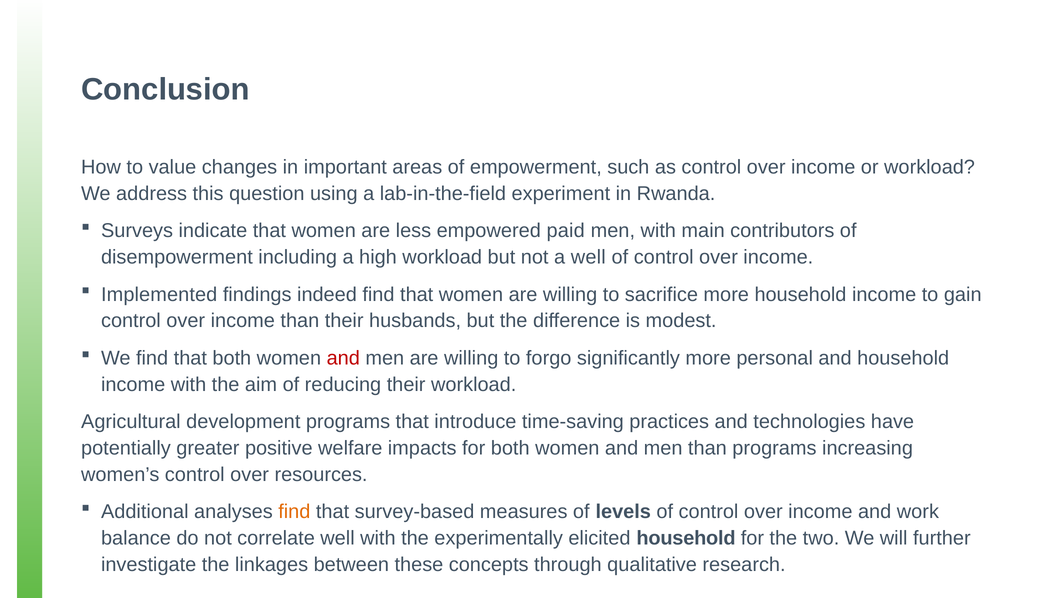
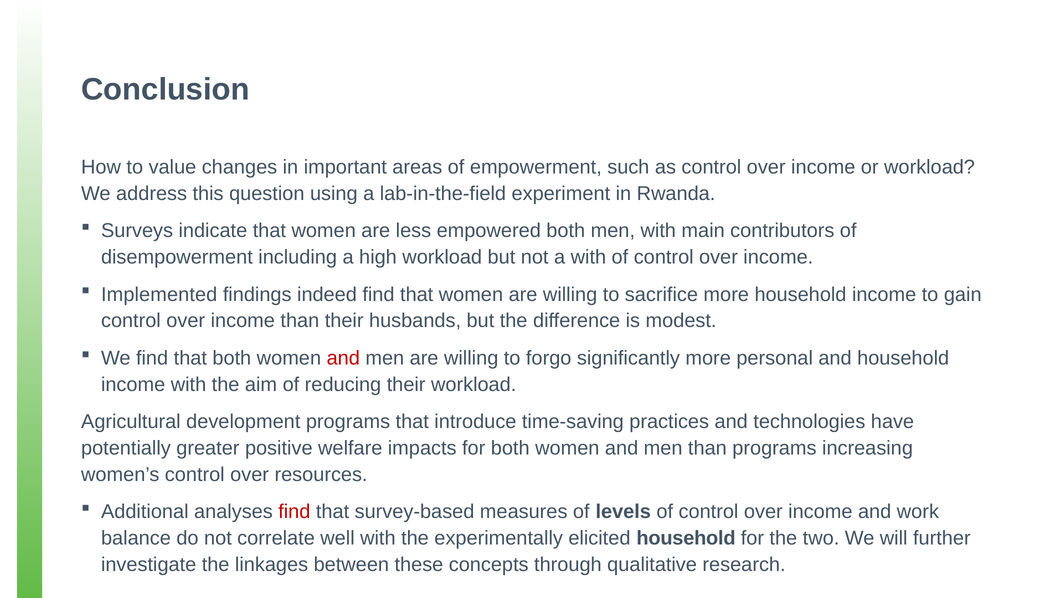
empowered paid: paid -> both
a well: well -> with
find at (294, 512) colour: orange -> red
